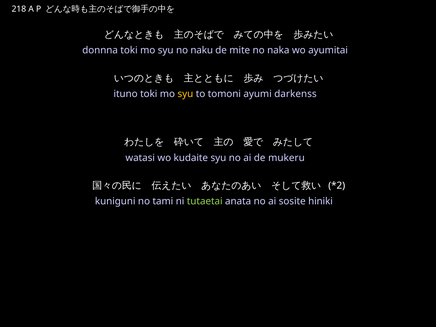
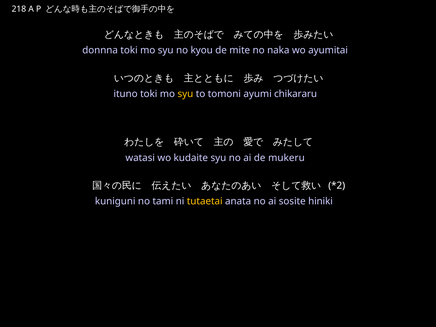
naku: naku -> kyou
darkenss: darkenss -> chikararu
tutaetai colour: light green -> yellow
